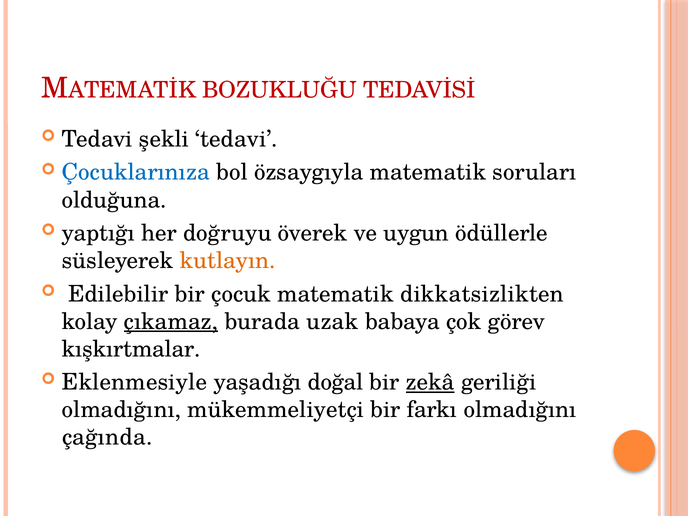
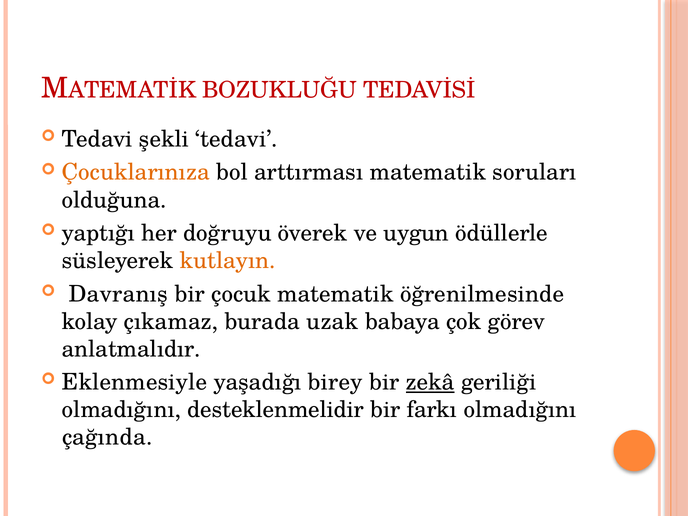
Çocuklarınıza colour: blue -> orange
özsaygıyla: özsaygıyla -> arttırması
Edilebilir: Edilebilir -> Davranış
dikkatsizlikten: dikkatsizlikten -> öğrenilmesinde
çıkamaz underline: present -> none
kışkırtmalar: kışkırtmalar -> anlatmalıdır
doğal: doğal -> birey
mükemmeliyetçi: mükemmeliyetçi -> desteklenmelidir
